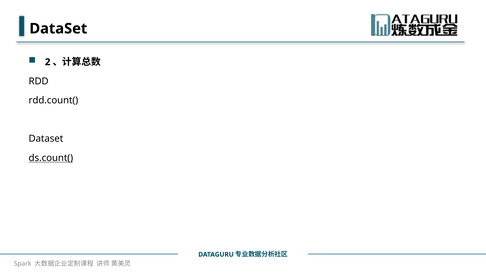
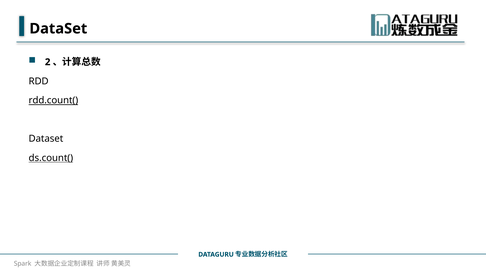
rdd.count( underline: none -> present
